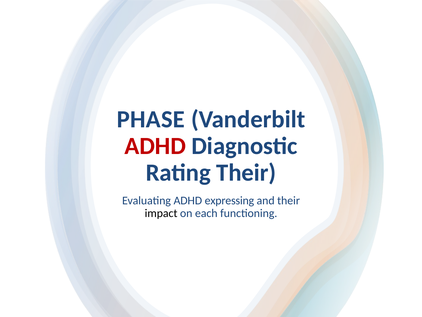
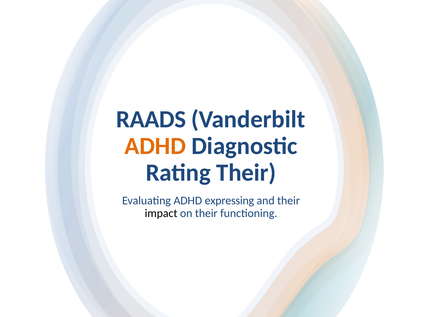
PHASE: PHASE -> RAADS
ADHD at (155, 146) colour: red -> orange
on each: each -> their
